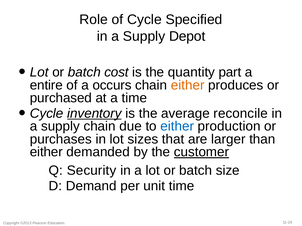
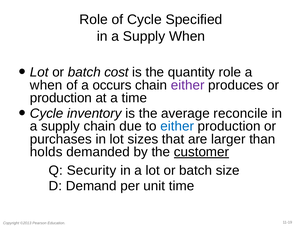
Supply Depot: Depot -> When
quantity part: part -> role
entire at (46, 85): entire -> when
either at (188, 85) colour: orange -> purple
purchased at (61, 98): purchased -> production
inventory underline: present -> none
either at (46, 152): either -> holds
